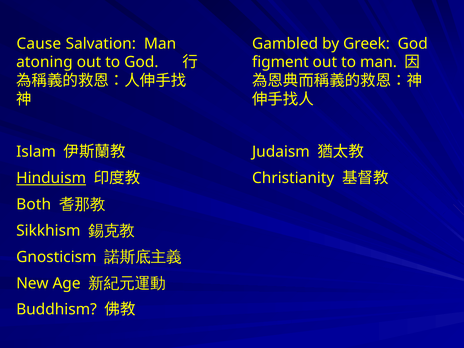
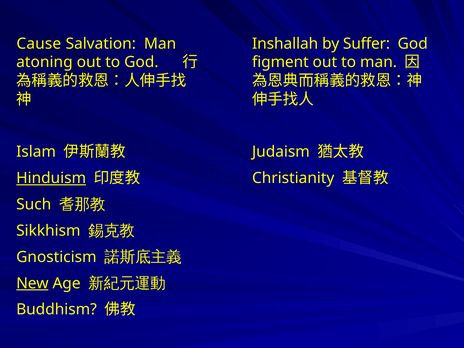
Gambled: Gambled -> Inshallah
Greek: Greek -> Suffer
Both: Both -> Such
New underline: none -> present
